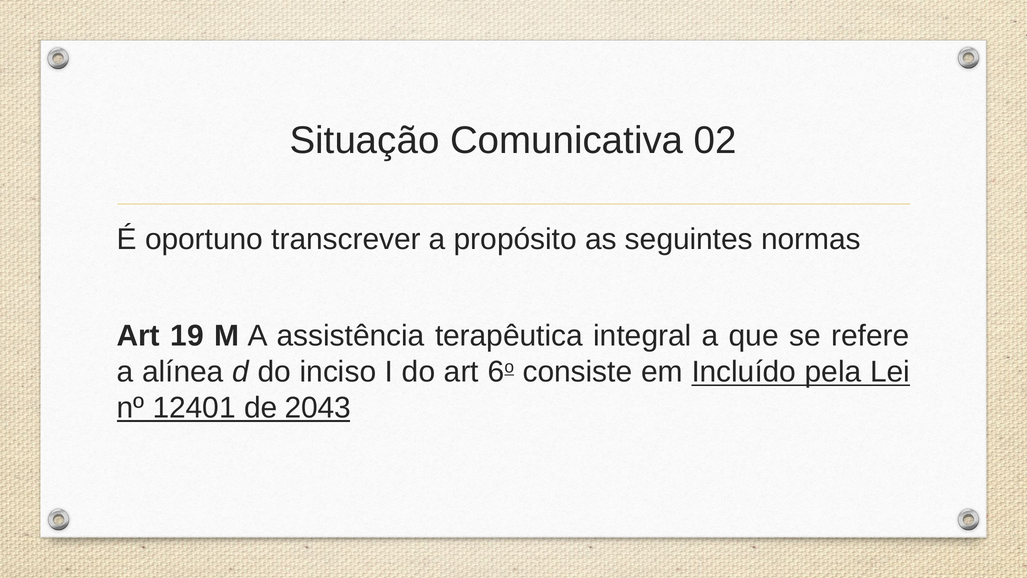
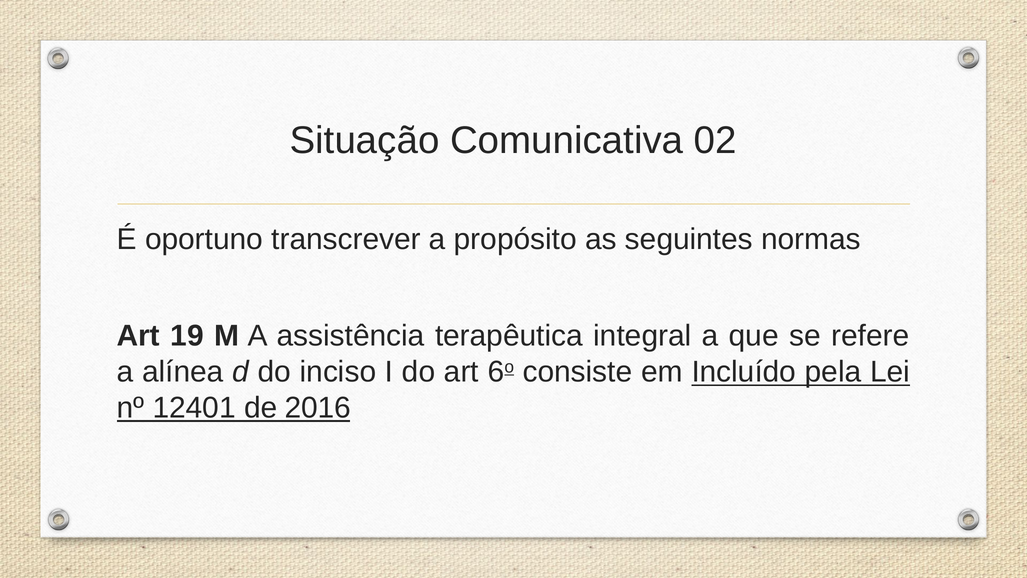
2043: 2043 -> 2016
